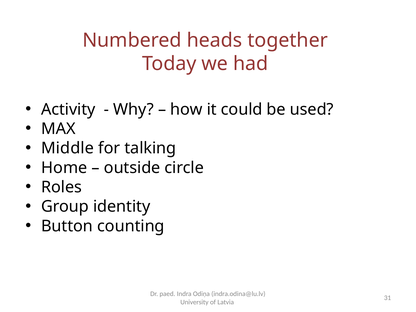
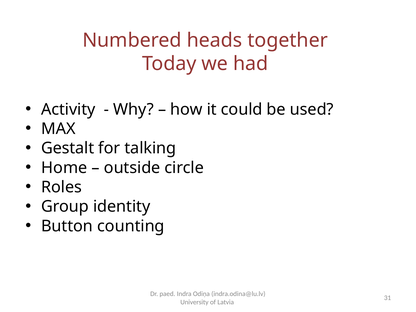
Middle: Middle -> Gestalt
